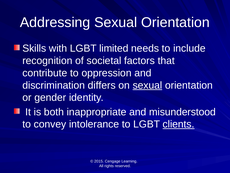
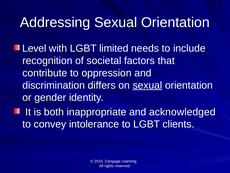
Skills: Skills -> Level
misunderstood: misunderstood -> acknowledged
clients underline: present -> none
